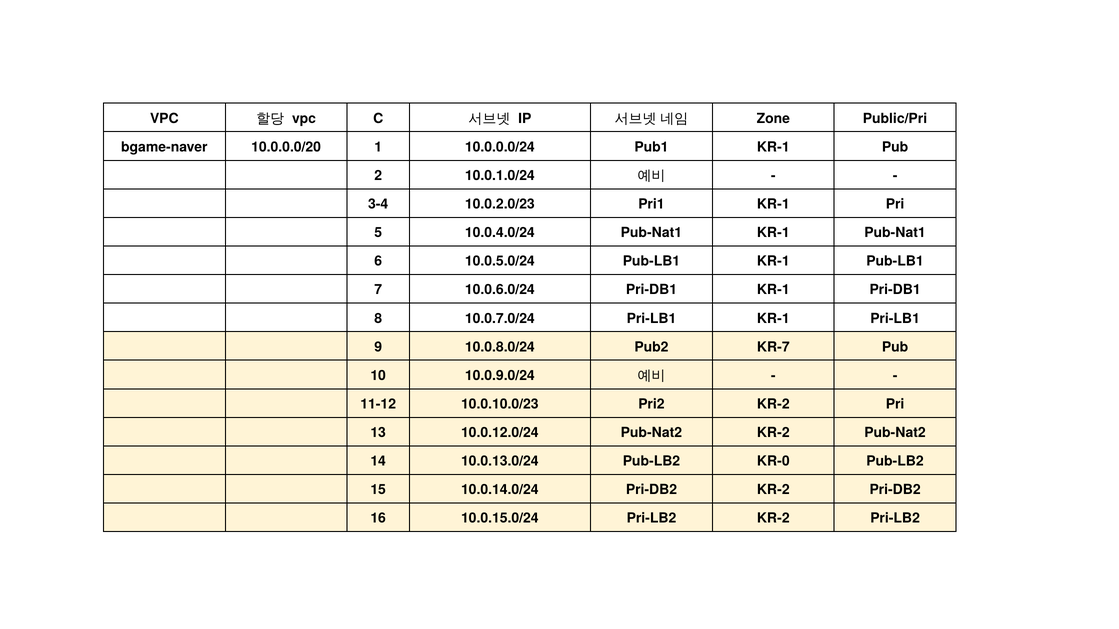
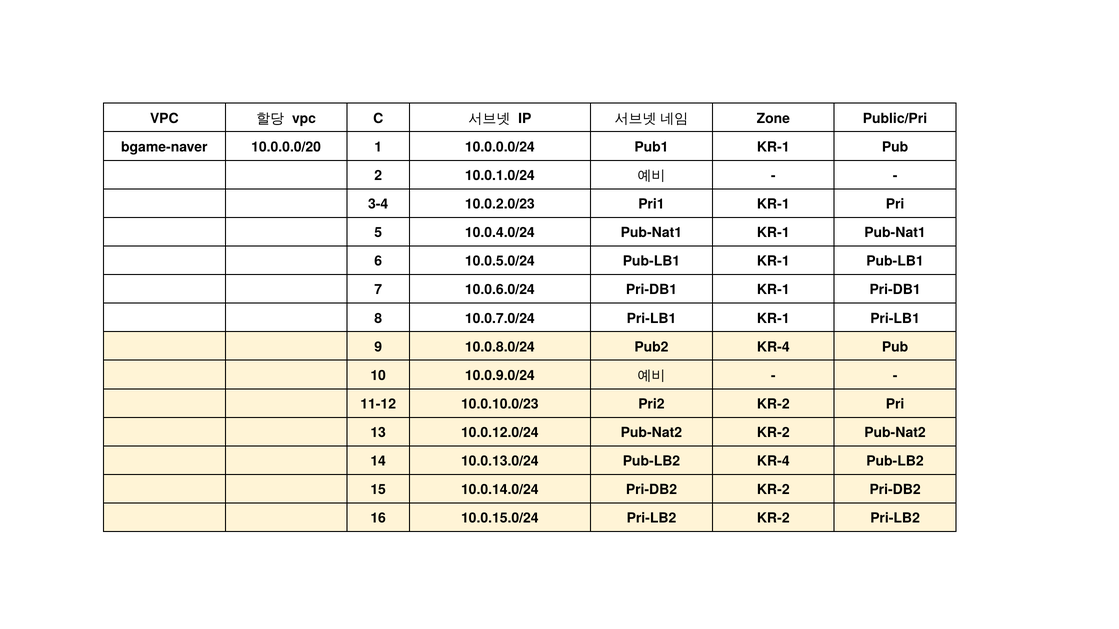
Pub2 KR-7: KR-7 -> KR-4
Pub-LB2 KR-0: KR-0 -> KR-4
